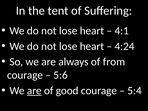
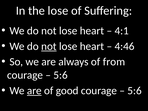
the tent: tent -> lose
not at (49, 46) underline: none -> present
4:24: 4:24 -> 4:46
5:4 at (135, 91): 5:4 -> 5:6
